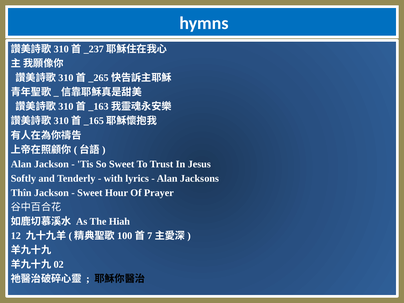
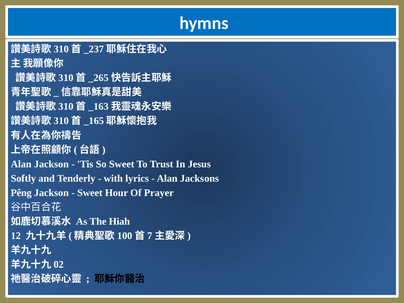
Thîn: Thîn -> Pêng
